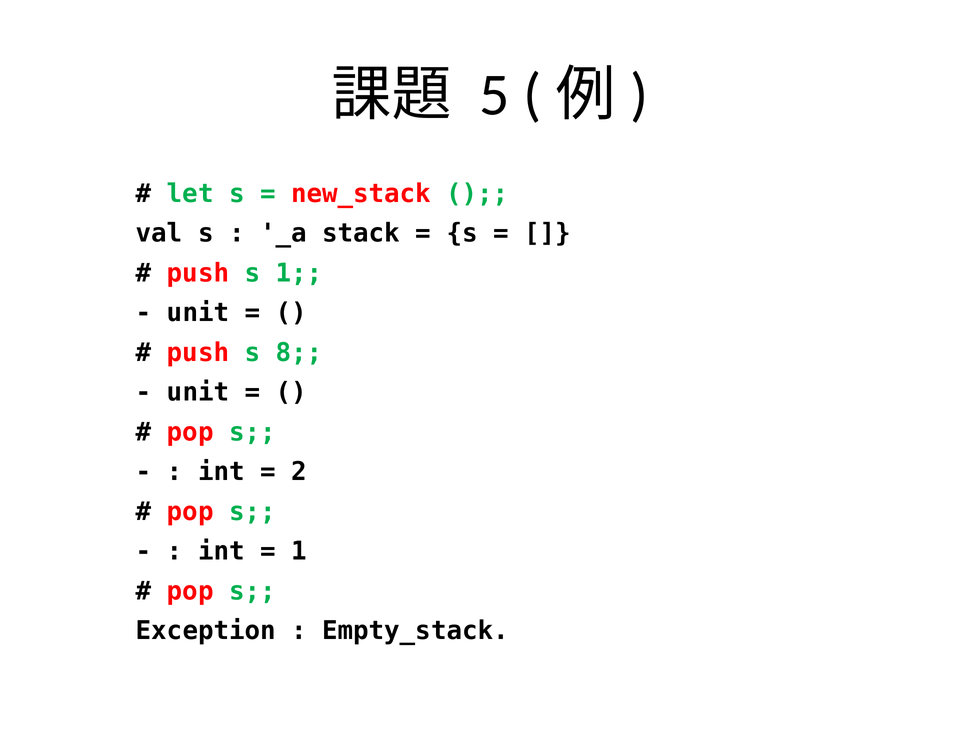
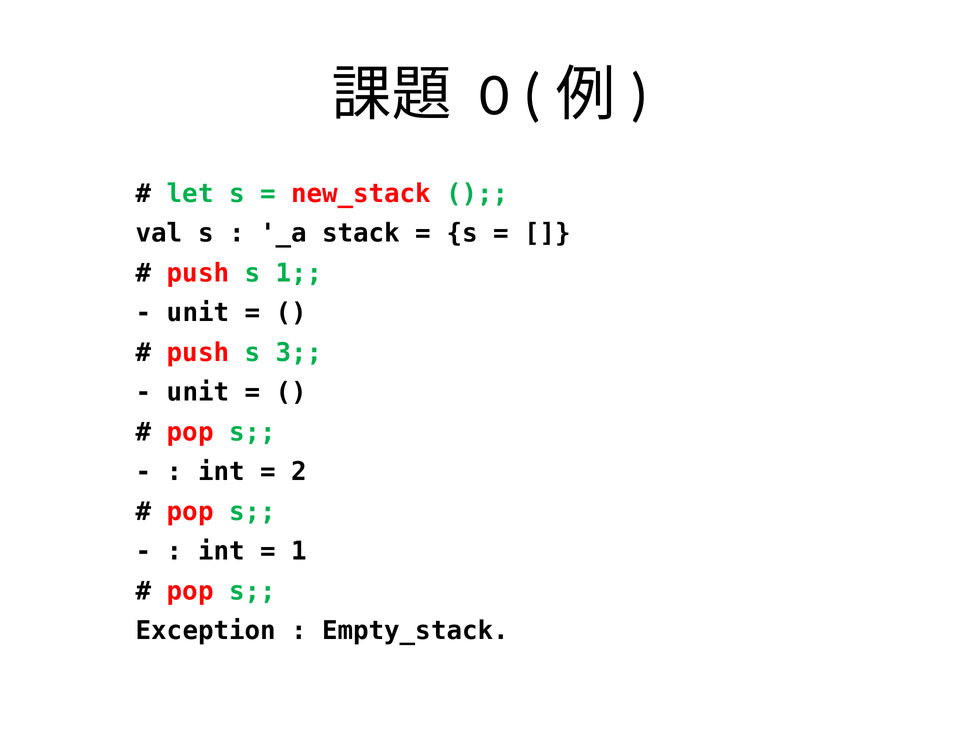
5: 5 -> 0
8: 8 -> 3
